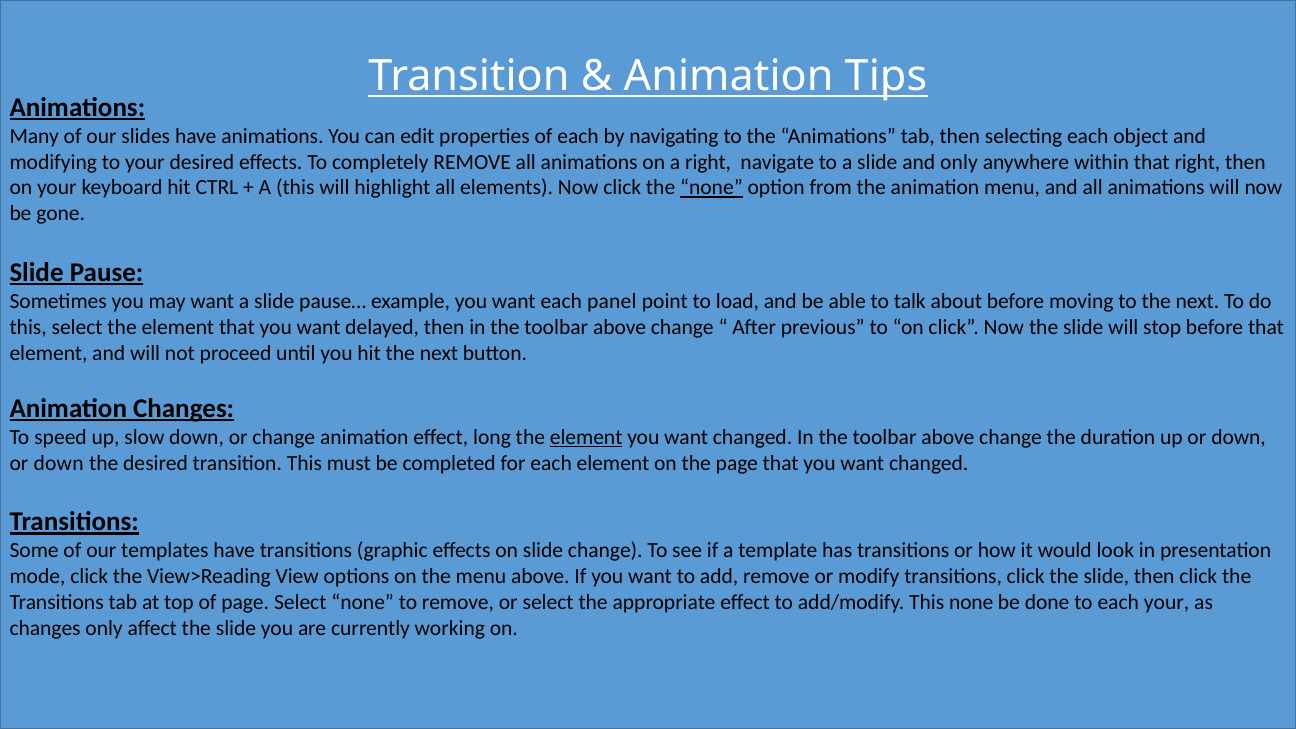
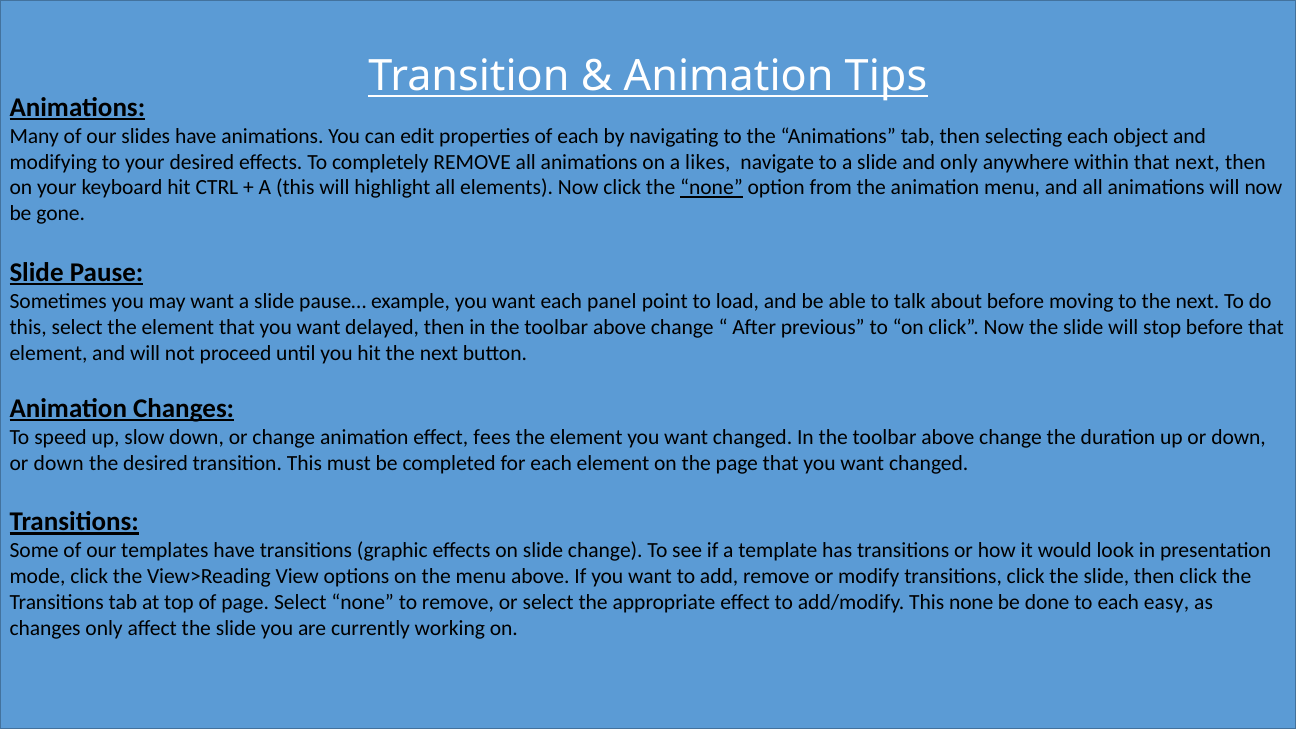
a right: right -> likes
that right: right -> next
long: long -> fees
element at (586, 437) underline: present -> none
each your: your -> easy
